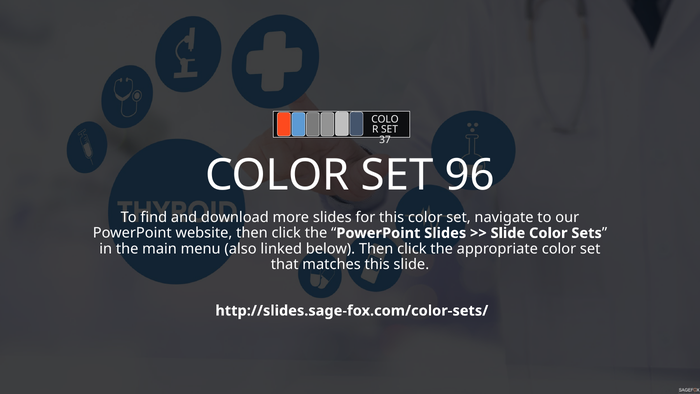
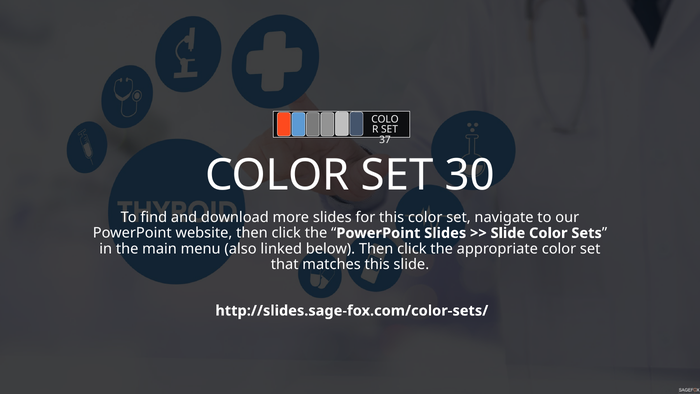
96: 96 -> 30
